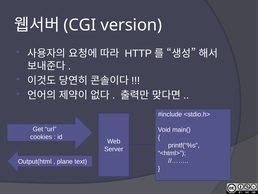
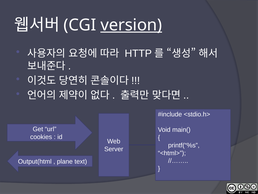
version underline: none -> present
